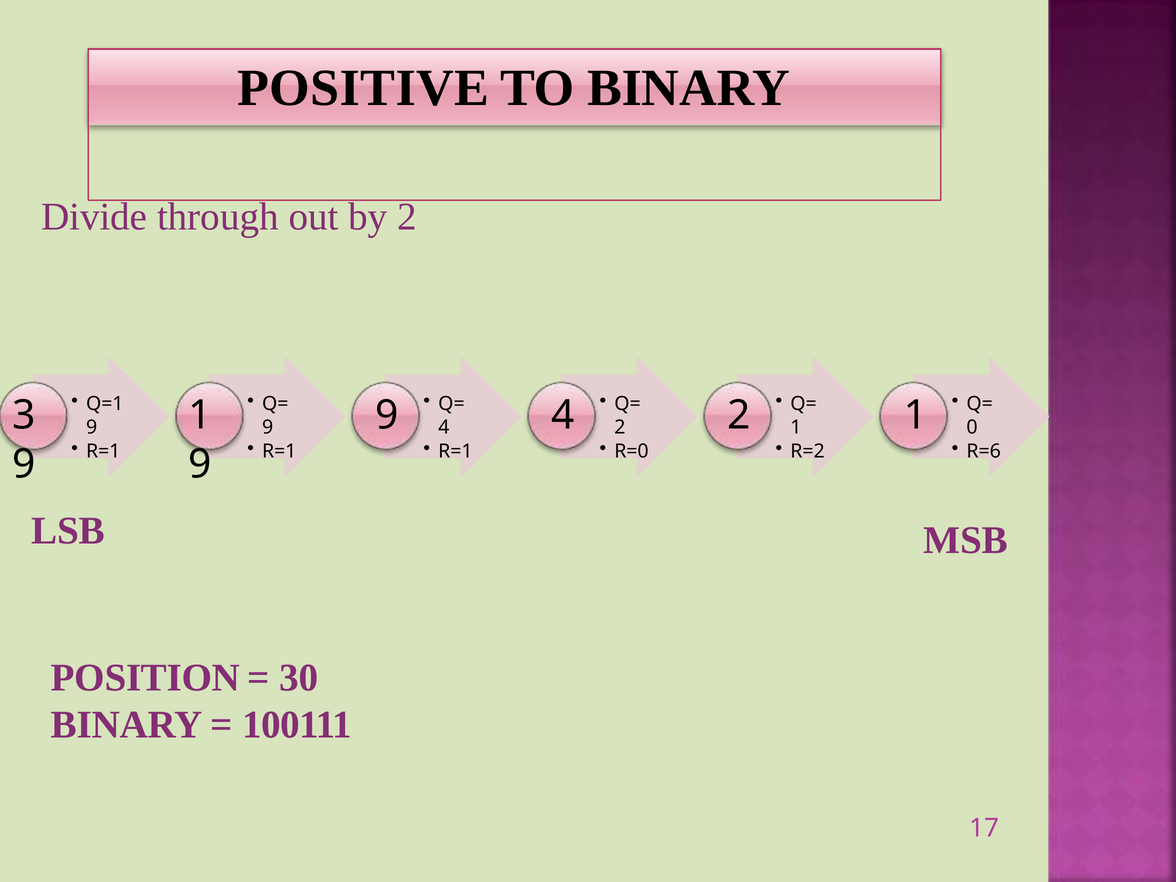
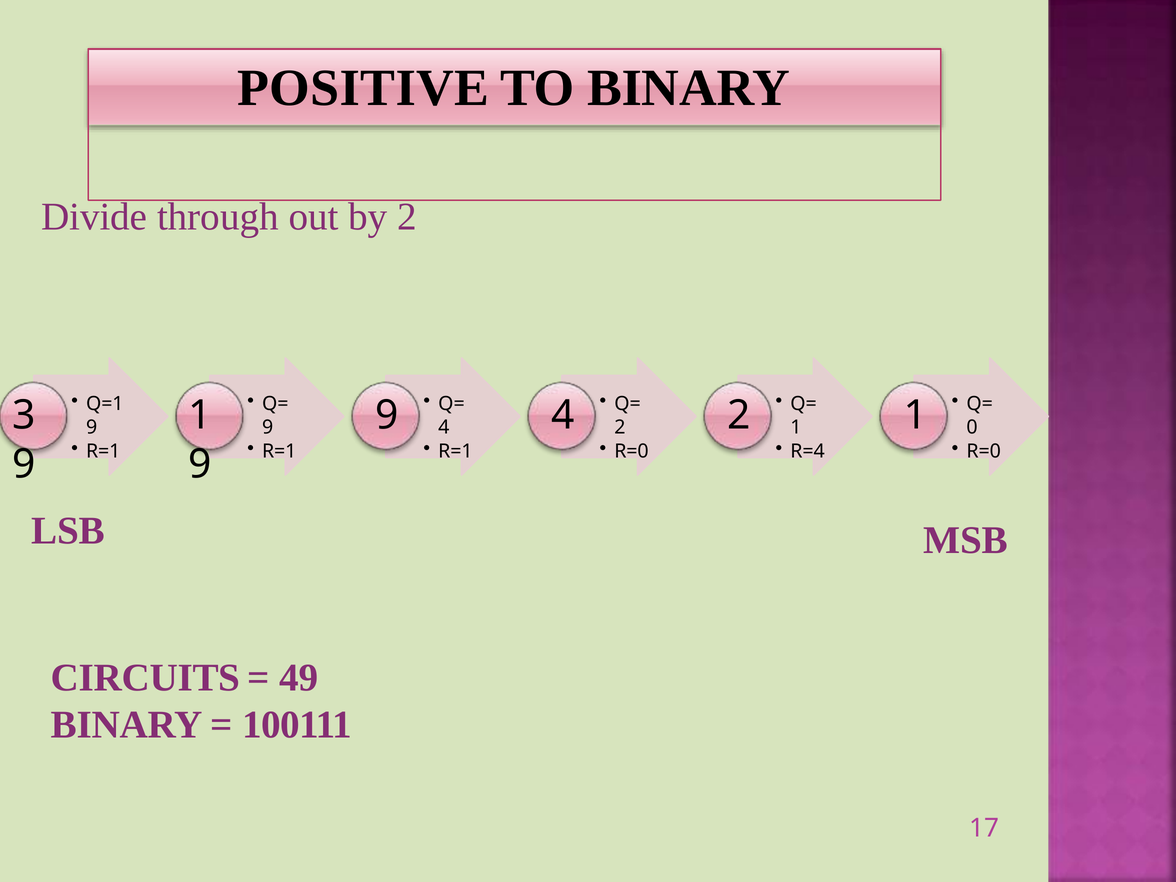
R=2: R=2 -> R=4
R=6 at (984, 451): R=6 -> R=0
POSITION: POSITION -> CIRCUITS
30: 30 -> 49
